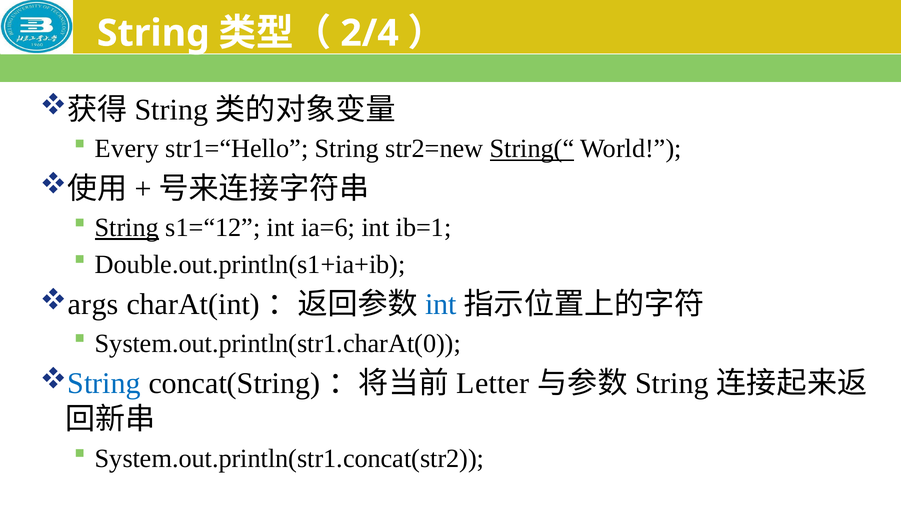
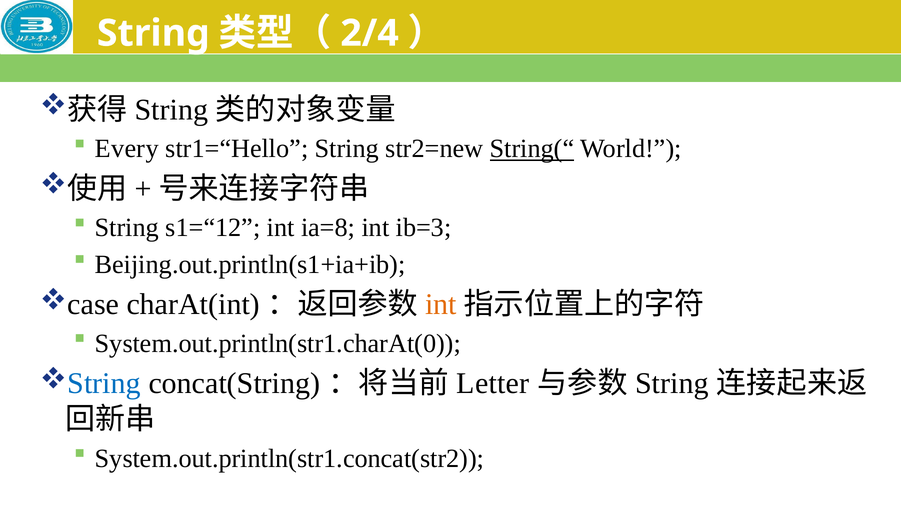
String at (127, 228) underline: present -> none
ia=6: ia=6 -> ia=8
ib=1: ib=1 -> ib=3
Double.out.println(s1+ia+ib: Double.out.println(s1+ia+ib -> Beijing.out.println(s1+ia+ib
args: args -> case
int at (441, 305) colour: blue -> orange
